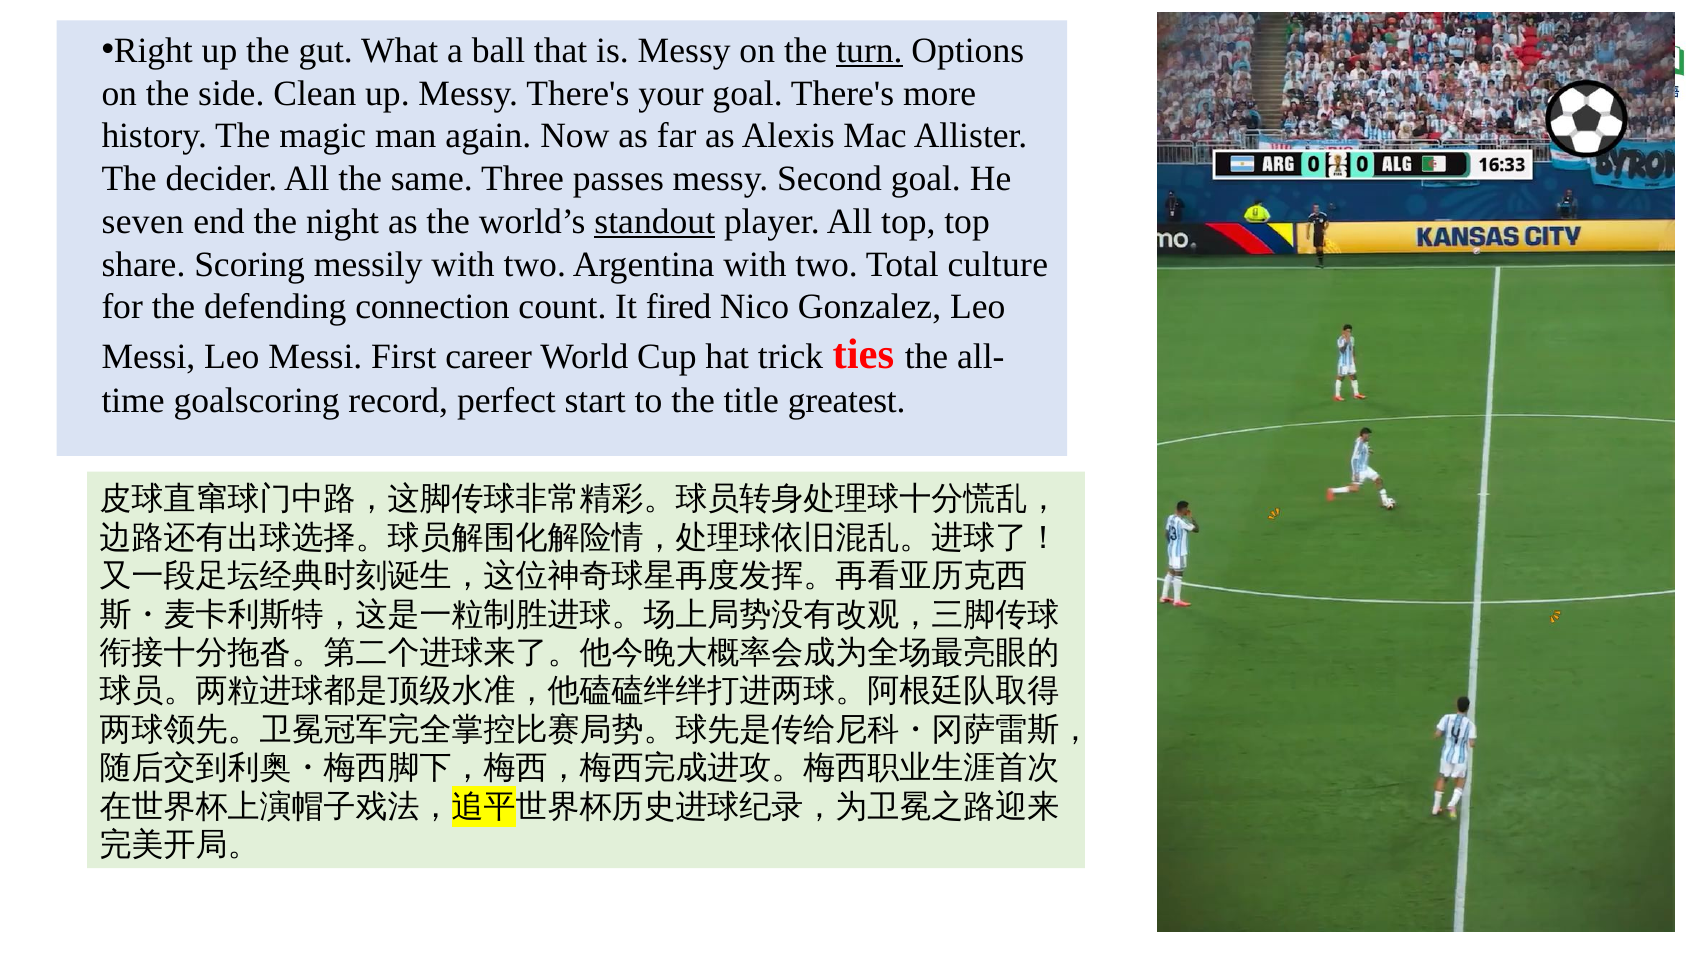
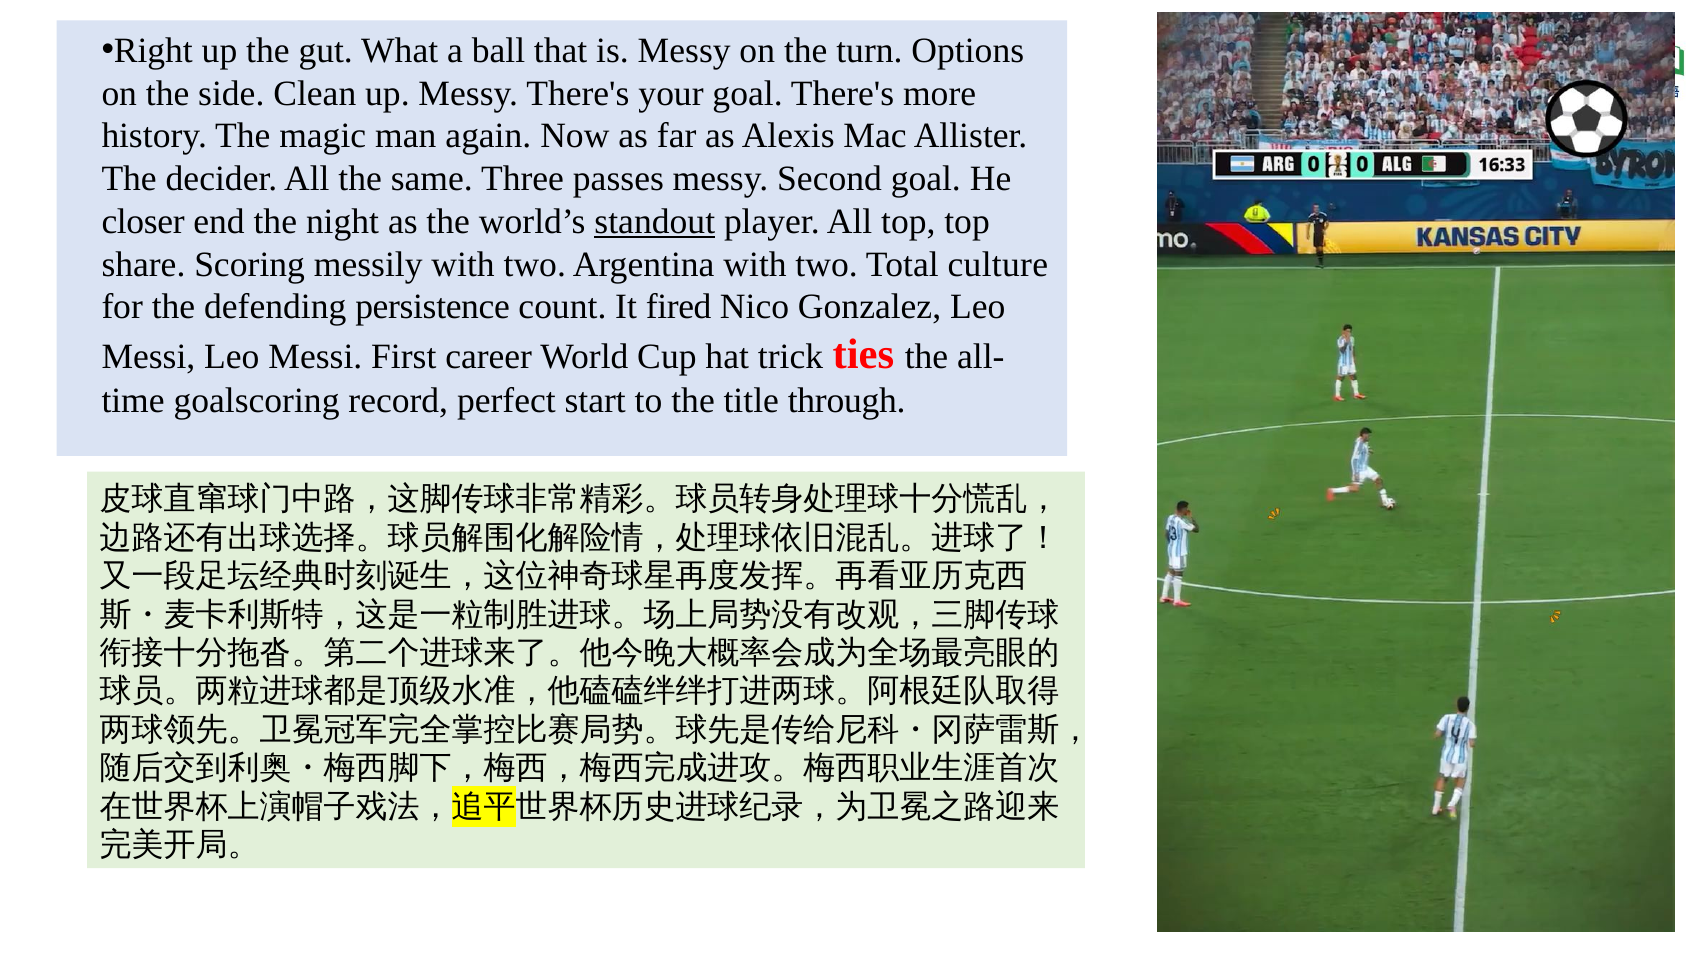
turn underline: present -> none
seven: seven -> closer
connection: connection -> persistence
greatest: greatest -> through
